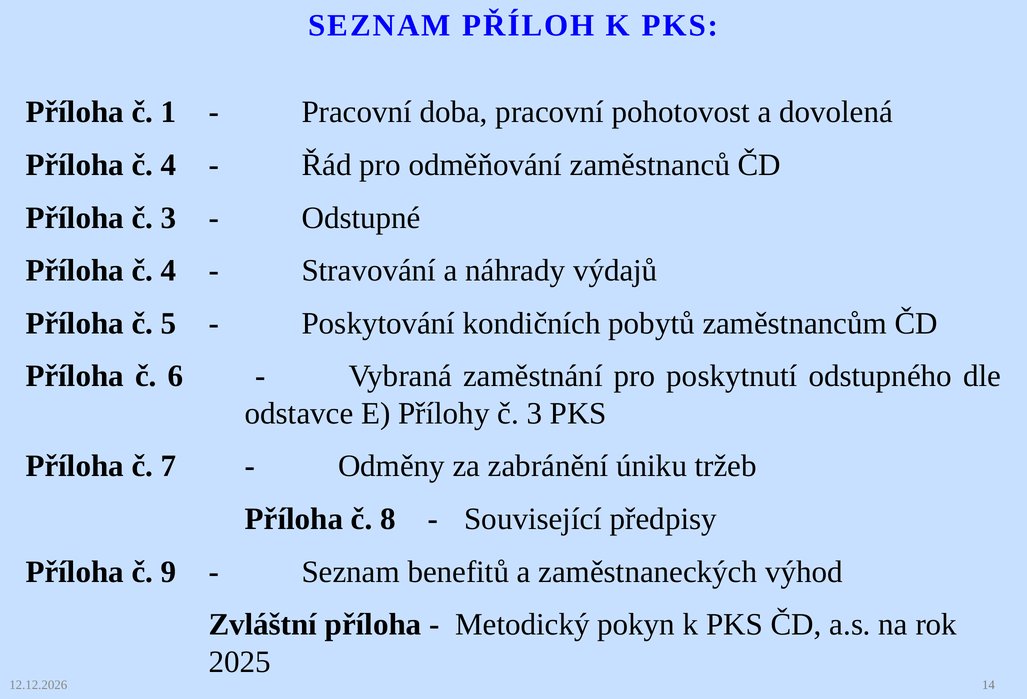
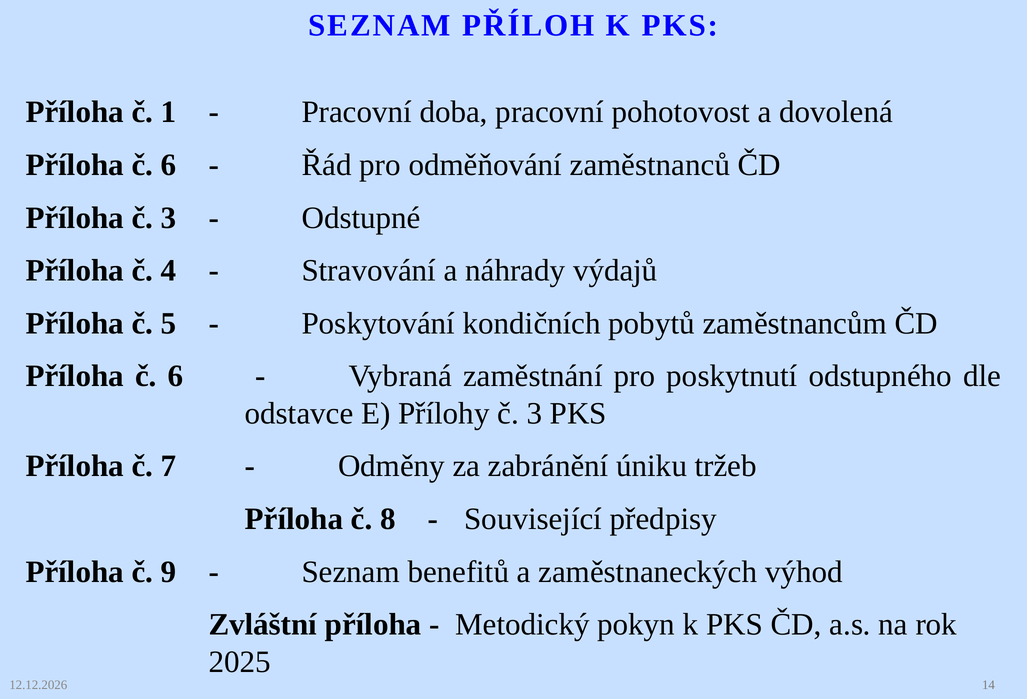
4 at (169, 165): 4 -> 6
